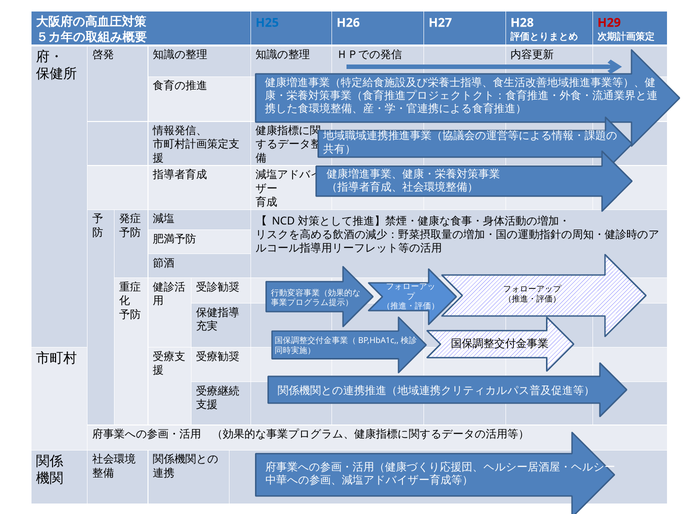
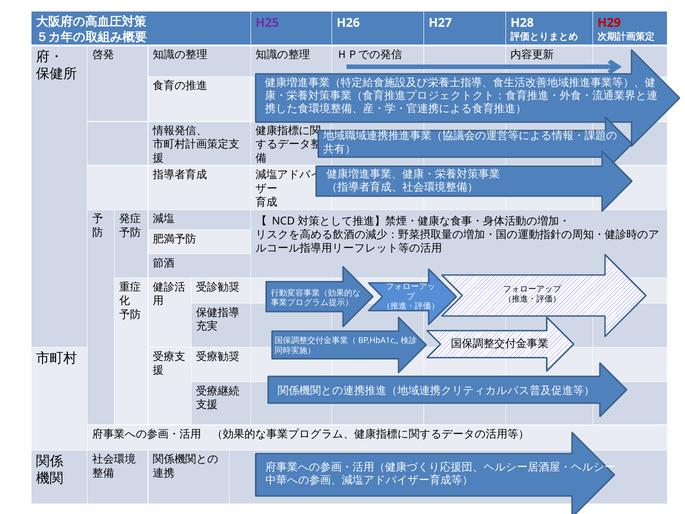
H25 colour: blue -> purple
